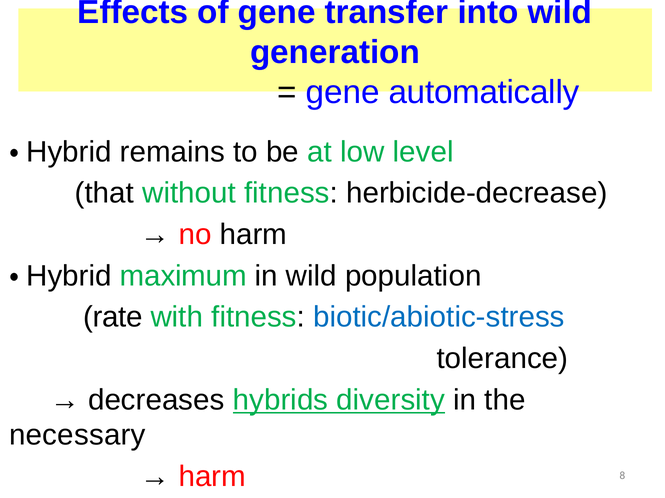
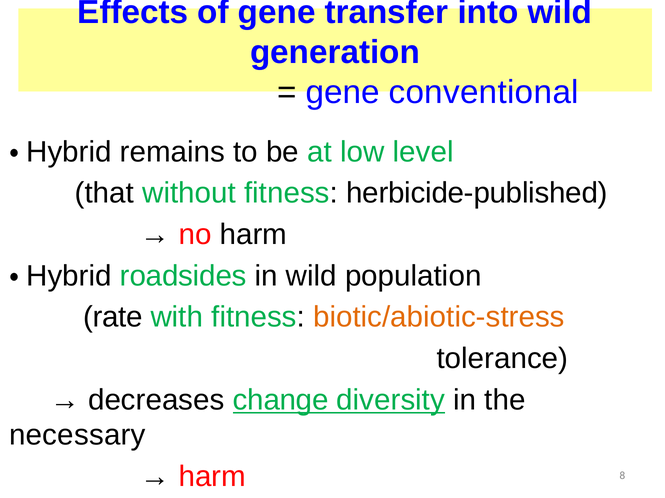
automatically: automatically -> conventional
herbicide-decrease: herbicide-decrease -> herbicide-published
maximum: maximum -> roadsides
biotic/abiotic-stress colour: blue -> orange
hybrids: hybrids -> change
